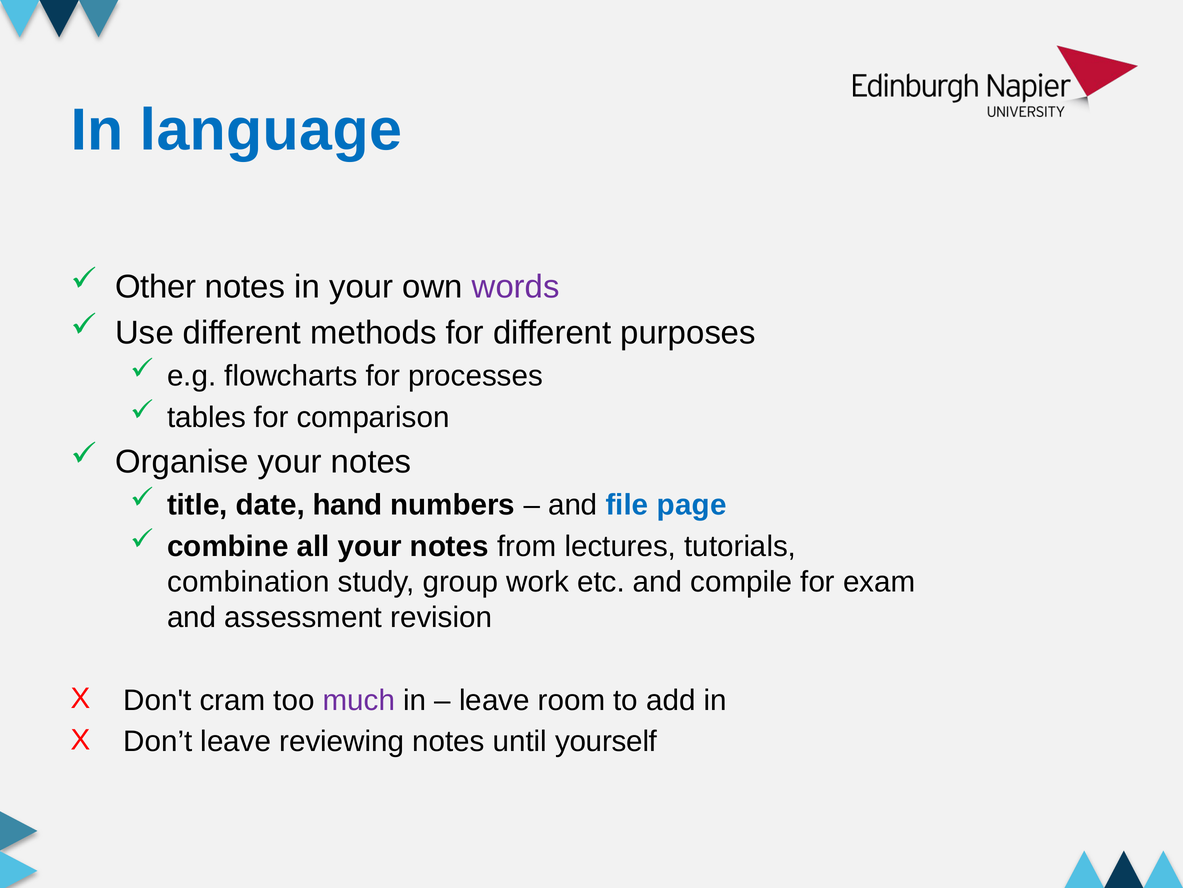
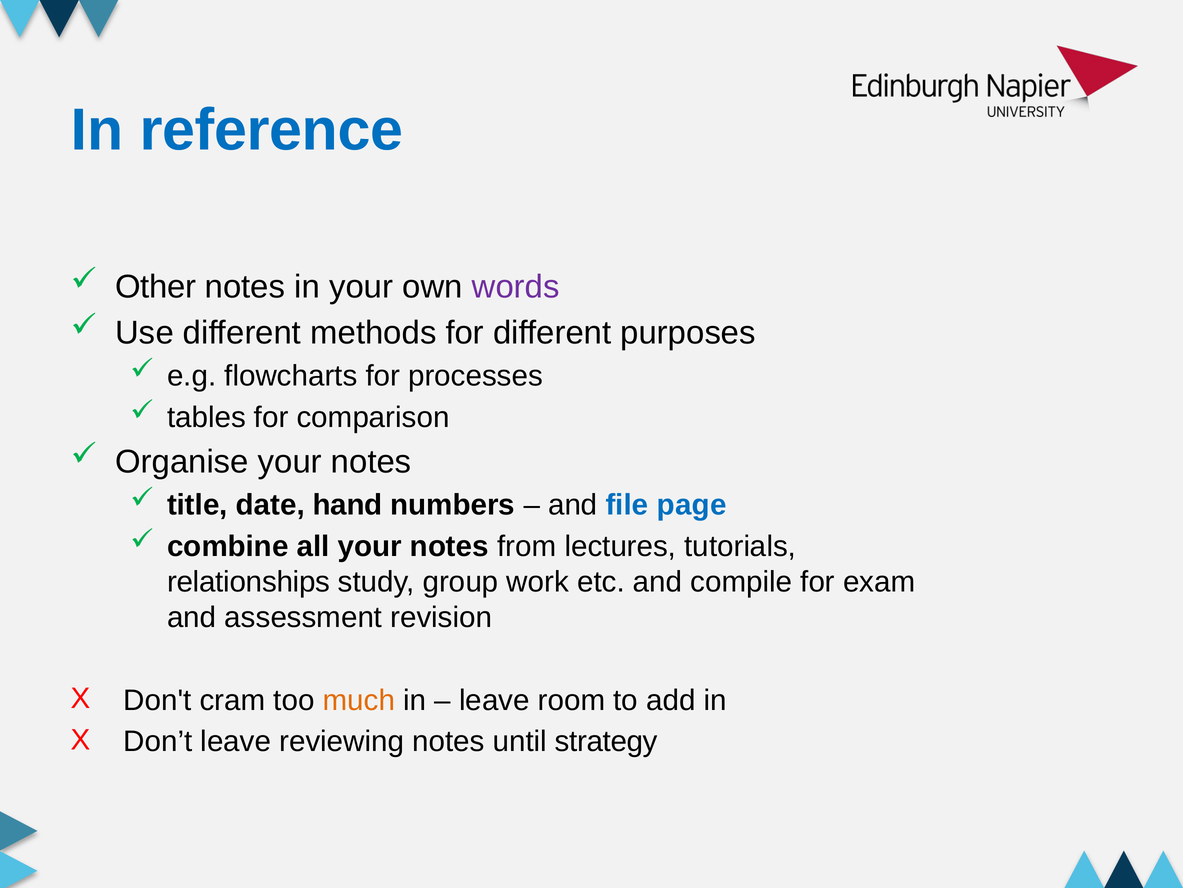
language: language -> reference
combination: combination -> relationships
much colour: purple -> orange
yourself: yourself -> strategy
